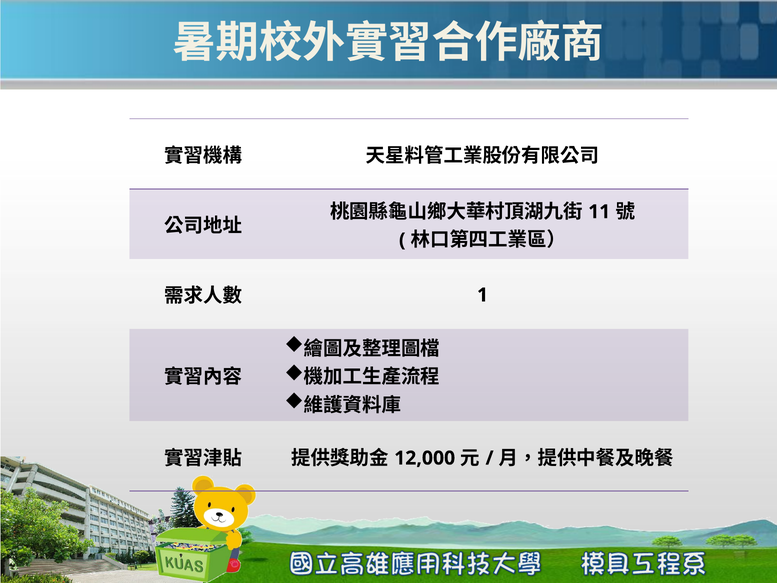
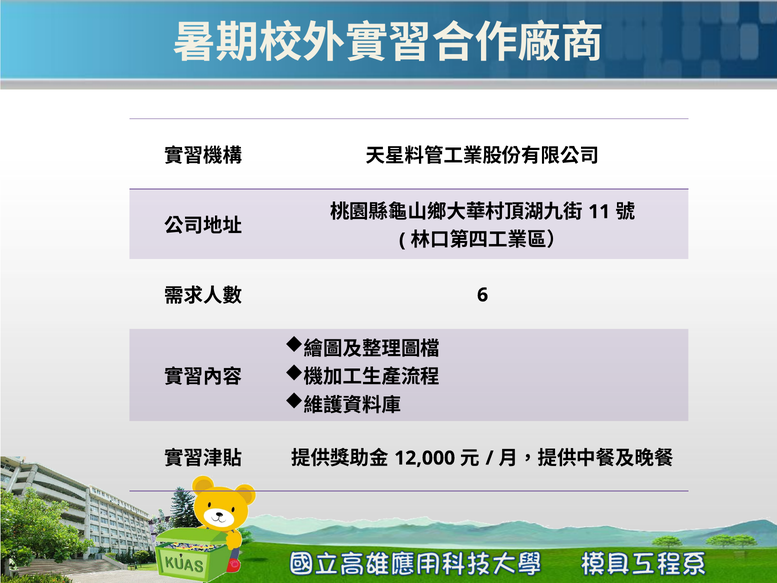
1: 1 -> 6
